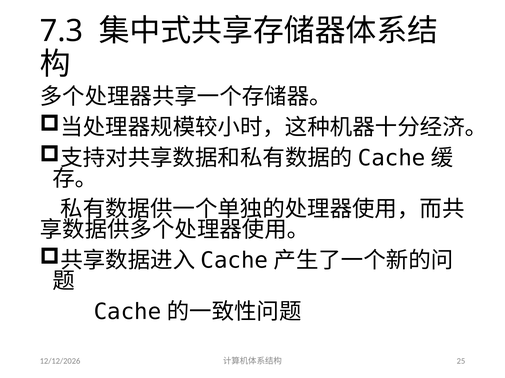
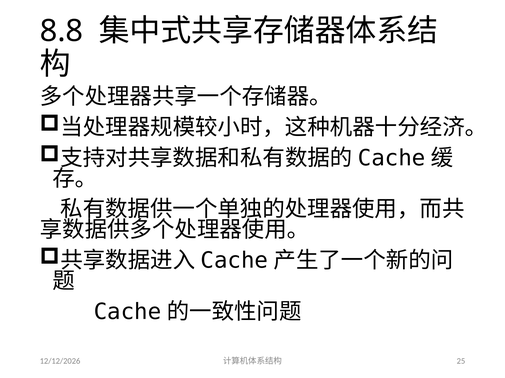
7.3: 7.3 -> 8.8
